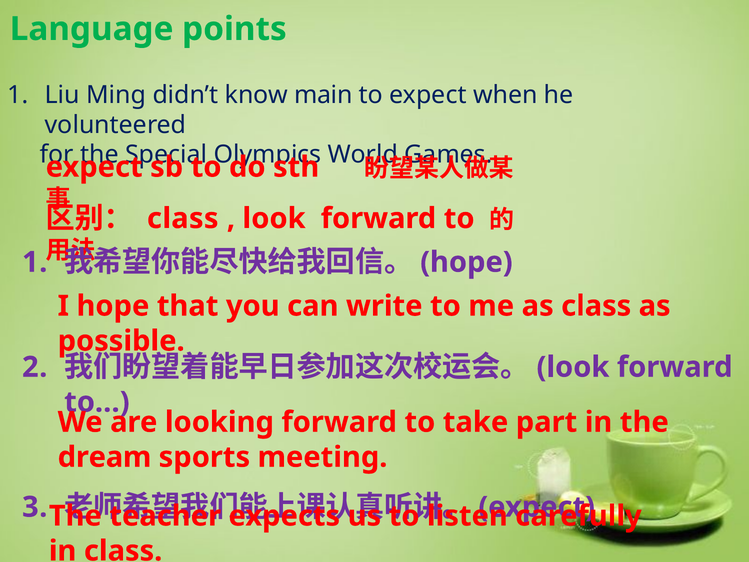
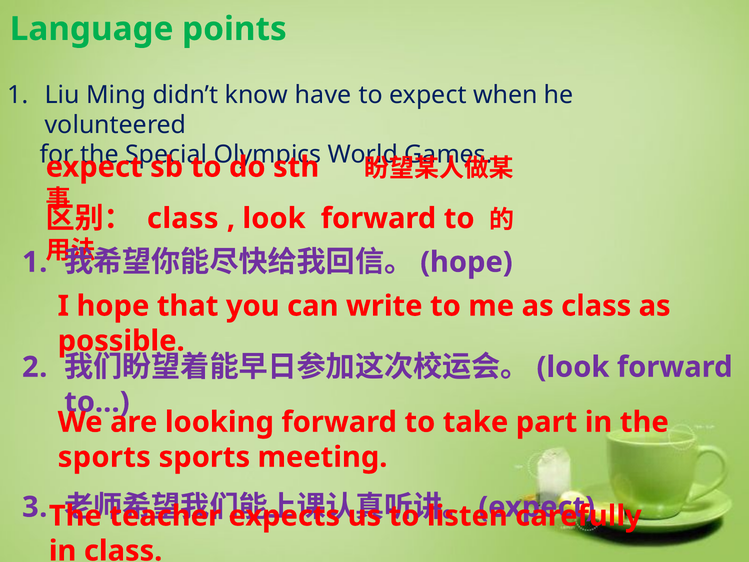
main: main -> have
dream at (105, 457): dream -> sports
